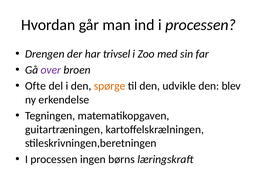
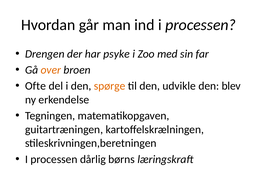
trivsel: trivsel -> psyke
over colour: purple -> orange
ingen: ingen -> dårlig
